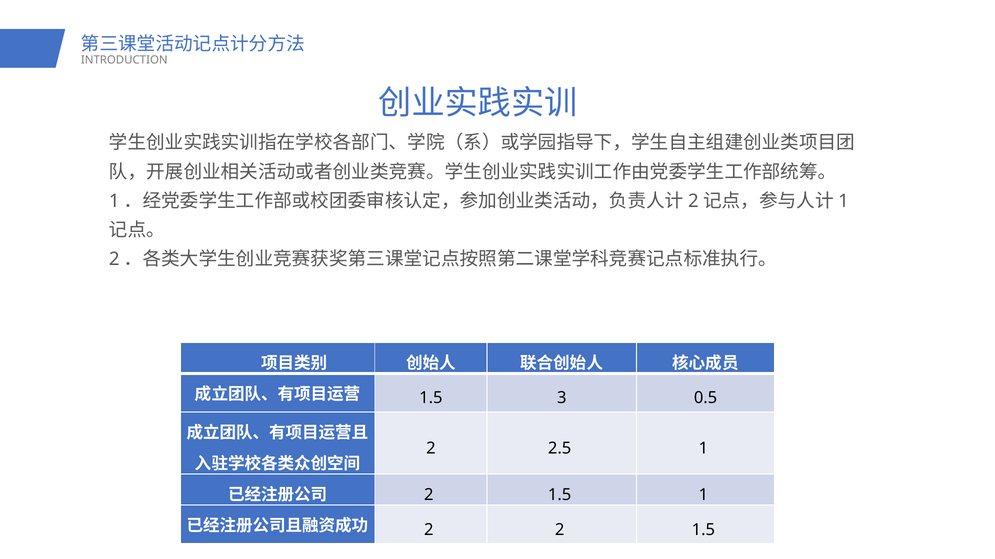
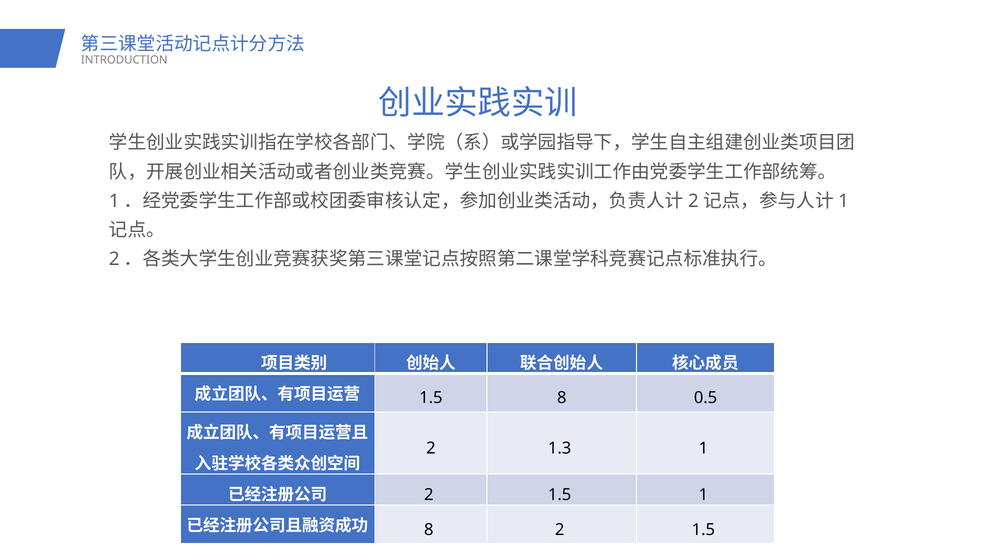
1.5 3: 3 -> 8
2.5: 2.5 -> 1.3
2 at (429, 530): 2 -> 8
